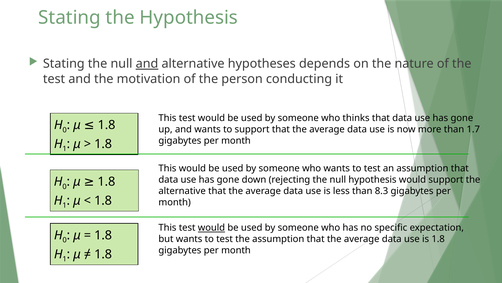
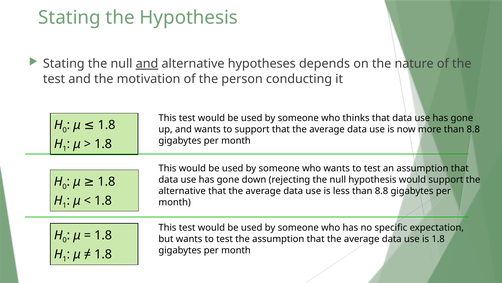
more than 1.7: 1.7 -> 8.8
less than 8.3: 8.3 -> 8.8
would at (211, 227) underline: present -> none
